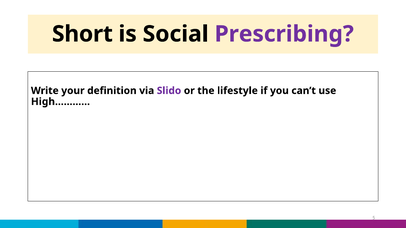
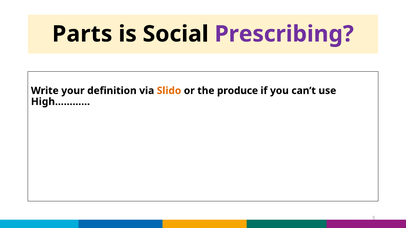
Short: Short -> Parts
Slido colour: purple -> orange
lifestyle: lifestyle -> produce
